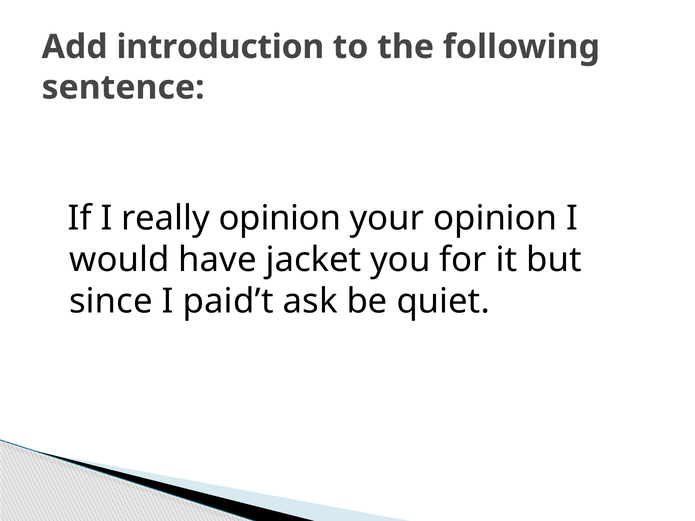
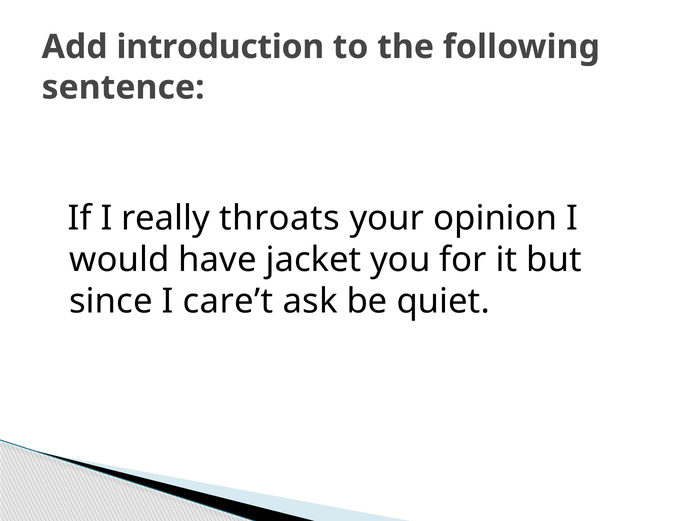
really opinion: opinion -> throats
paid’t: paid’t -> care’t
